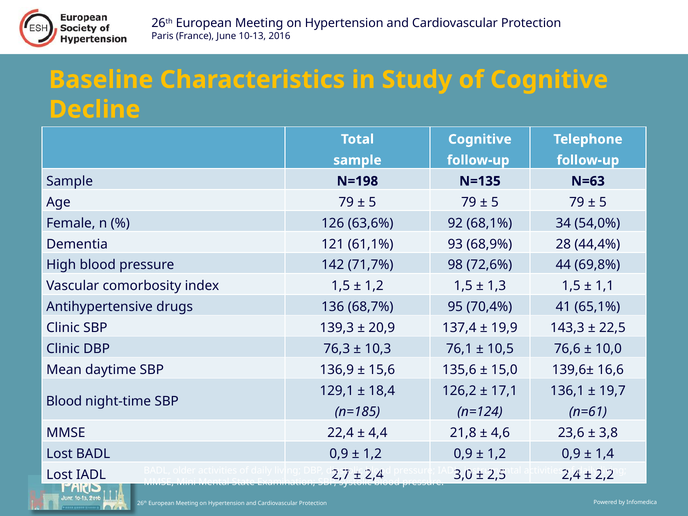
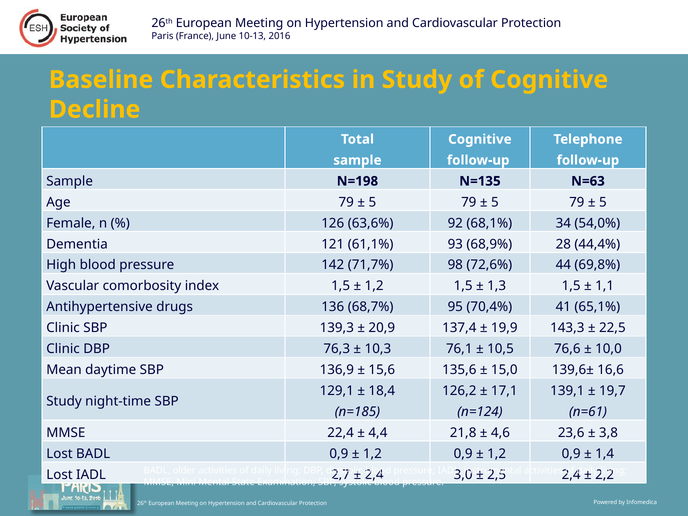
136,1: 136,1 -> 139,1
Blood at (64, 401): Blood -> Study
